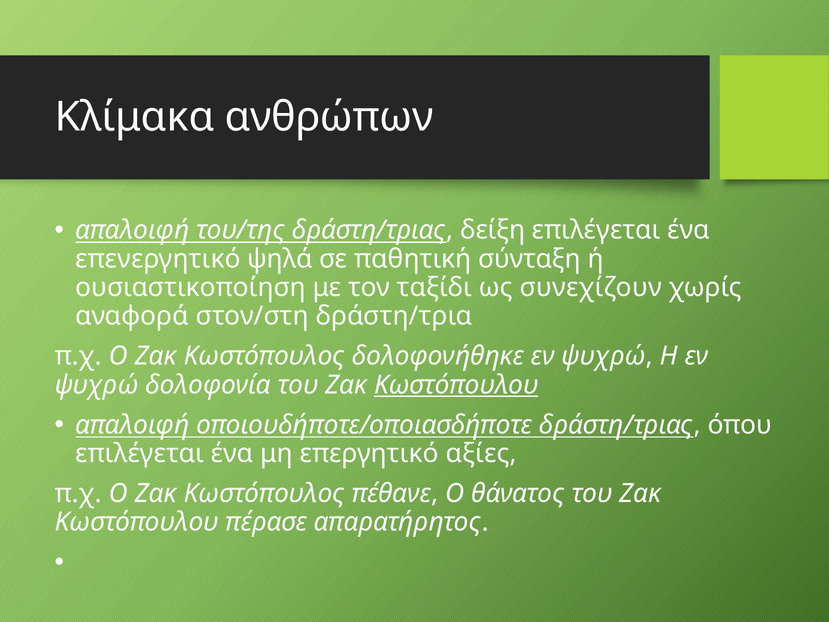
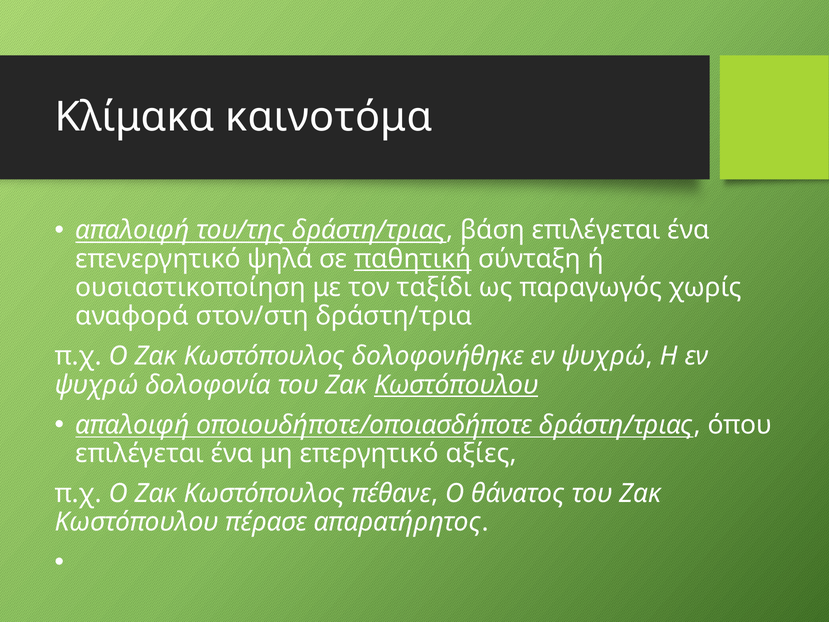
ανθρώπων: ανθρώπων -> καινοτόμα
δείξη: δείξη -> βάση
παθητική underline: none -> present
συνεχίζουν: συνεχίζουν -> παραγωγός
